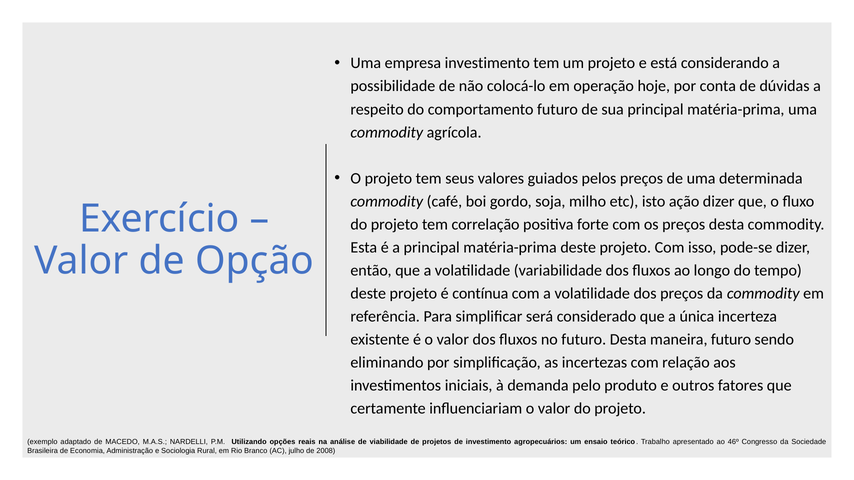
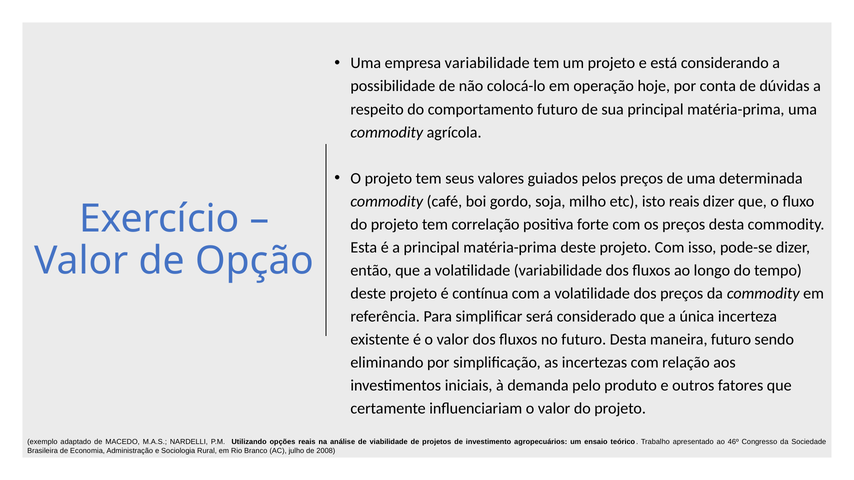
empresa investimento: investimento -> variabilidade
isto ação: ação -> reais
